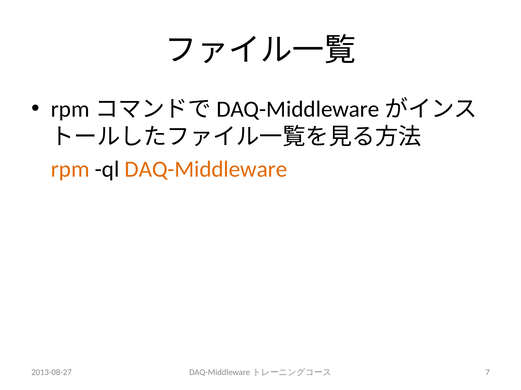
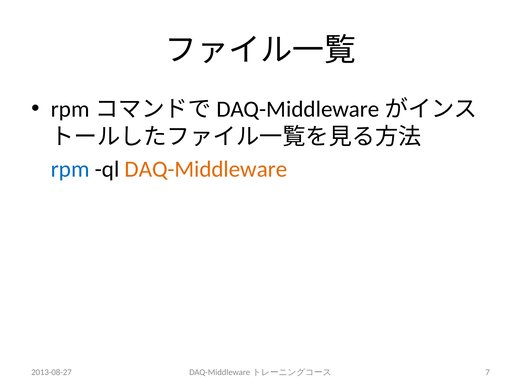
rpm colour: orange -> blue
